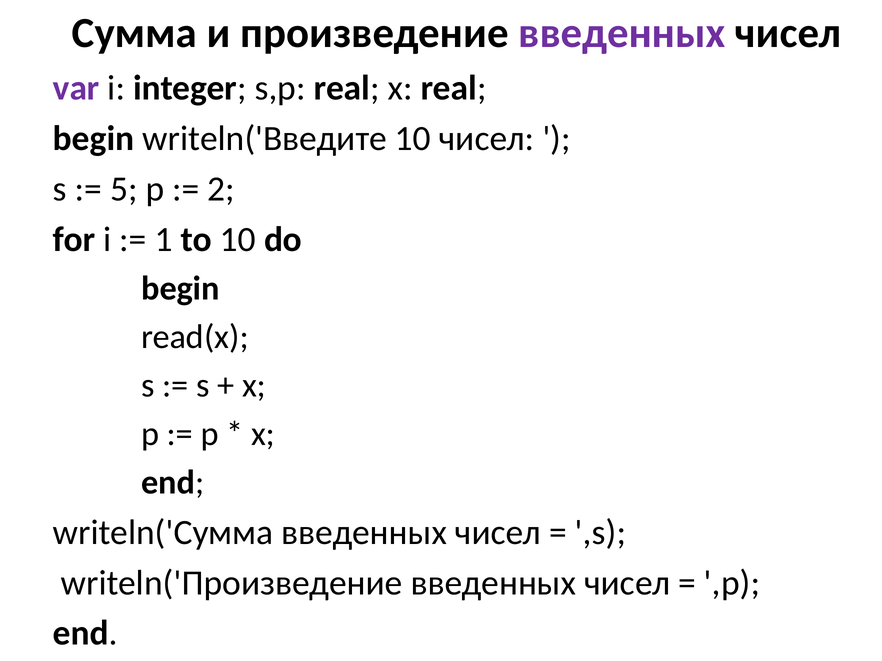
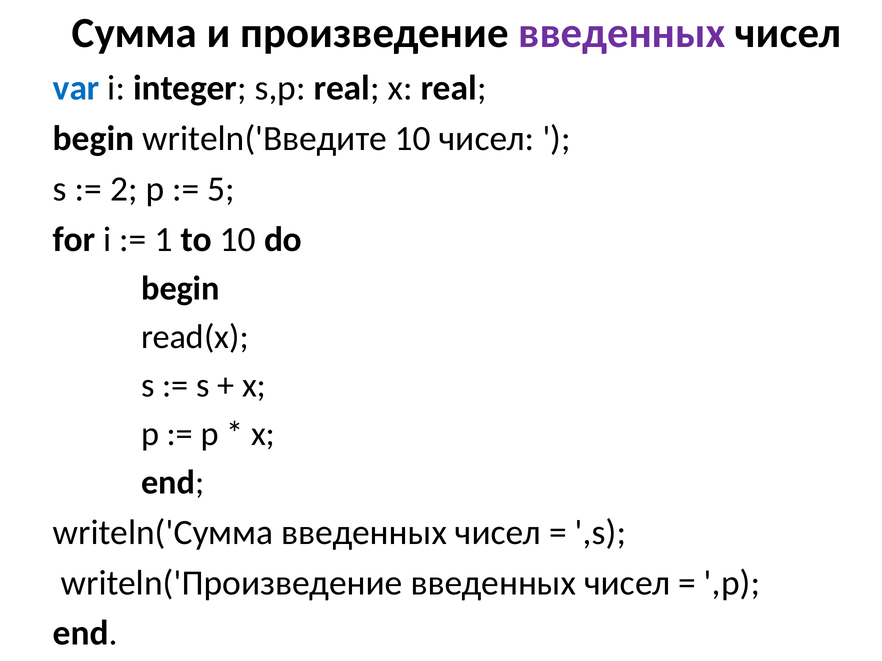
var colour: purple -> blue
5: 5 -> 2
2: 2 -> 5
